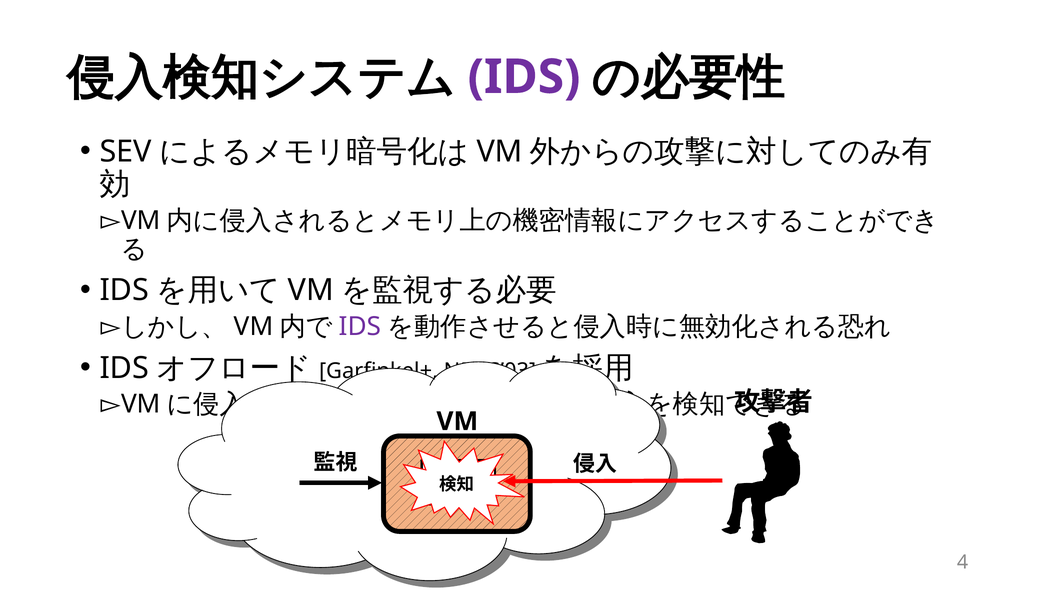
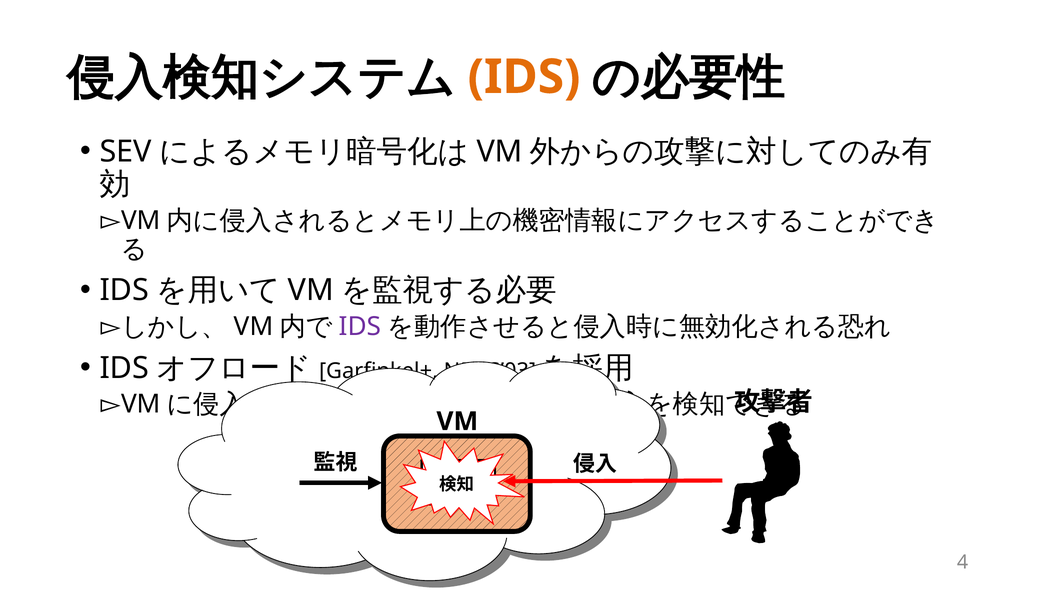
IDS at (524, 77) colour: purple -> orange
